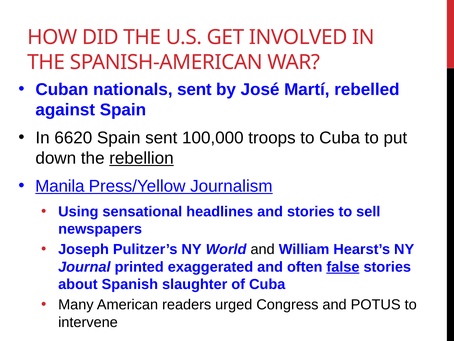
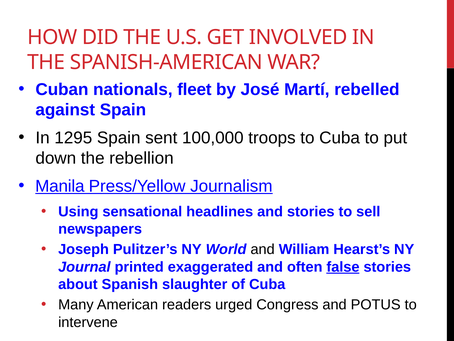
nationals sent: sent -> fleet
6620: 6620 -> 1295
rebellion underline: present -> none
